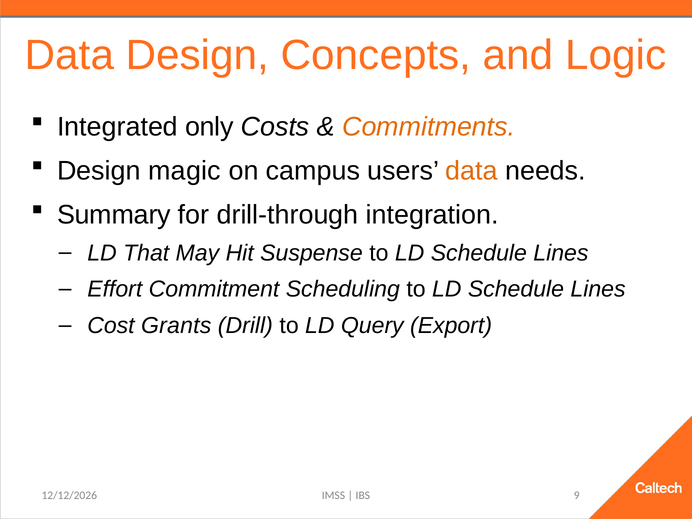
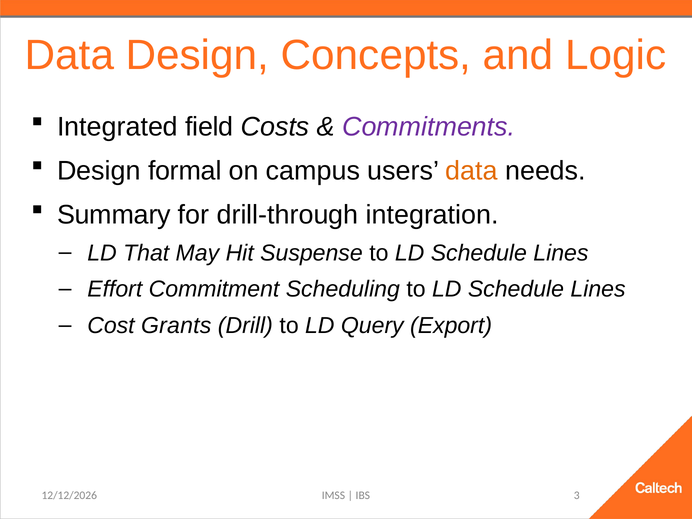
only: only -> field
Commitments colour: orange -> purple
magic: magic -> formal
9: 9 -> 3
